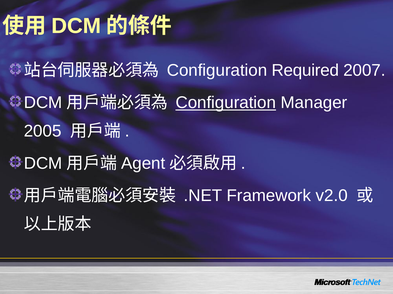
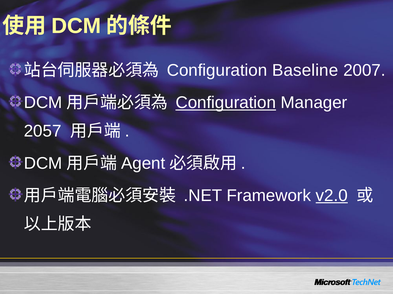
Required: Required -> Baseline
2005: 2005 -> 2057
v2.0 underline: none -> present
